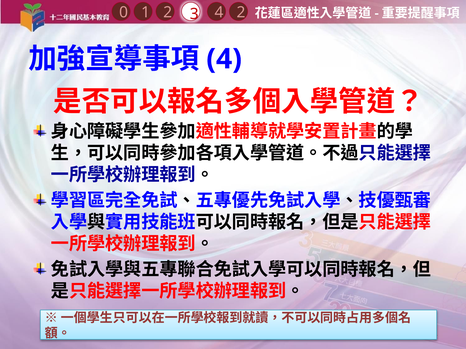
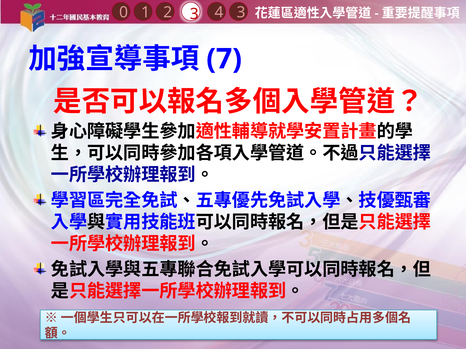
4 2: 2 -> 3
4 at (224, 59): 4 -> 7
